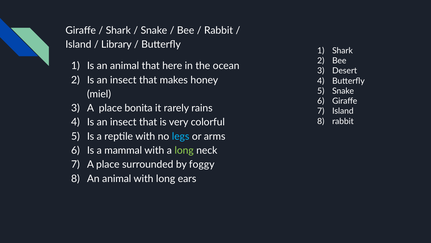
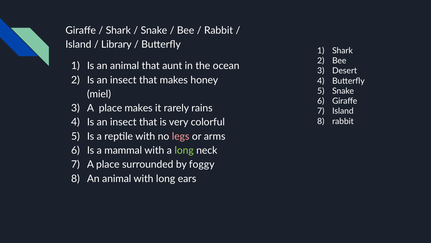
here: here -> aunt
place bonita: bonita -> makes
legs colour: light blue -> pink
